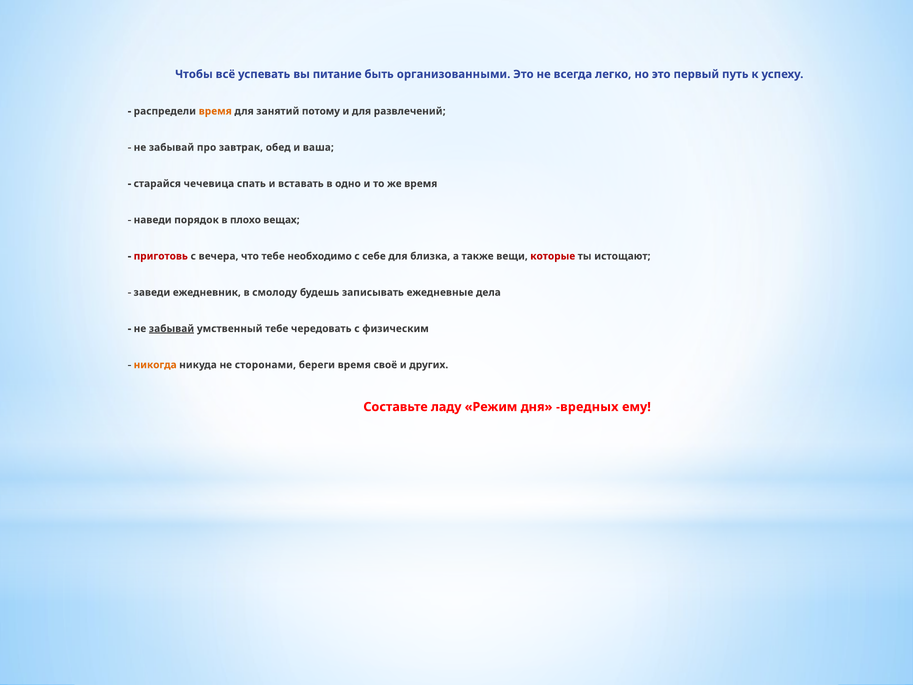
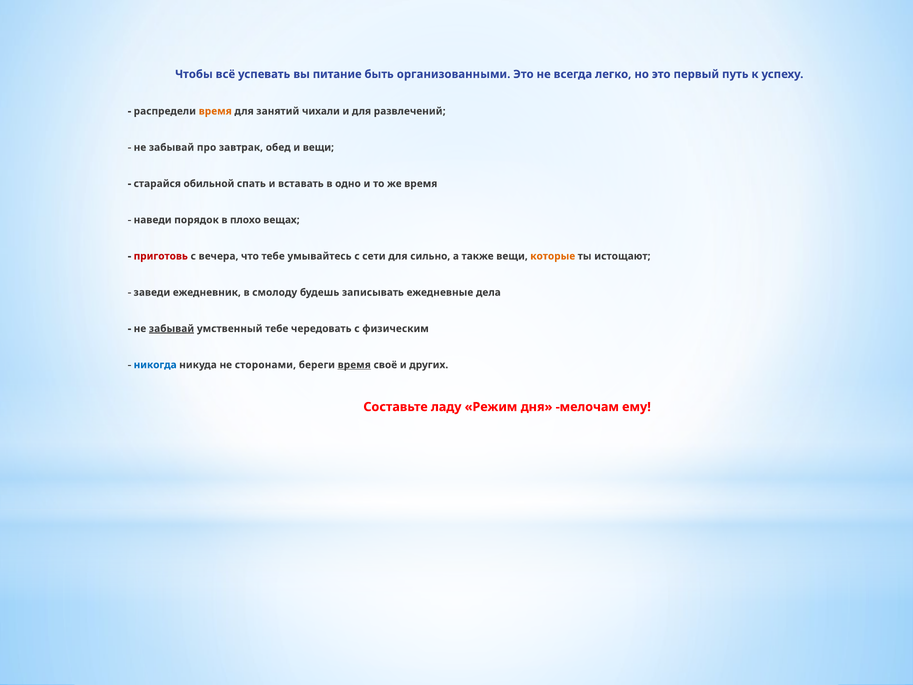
потому: потому -> чихали
и ваша: ваша -> вещи
чечевица: чечевица -> обильной
необходимо: необходимо -> умывайтесь
себе: себе -> сети
близка: близка -> сильно
которые colour: red -> orange
никогда colour: orange -> blue
время at (354, 365) underline: none -> present
вредных: вредных -> мелочам
